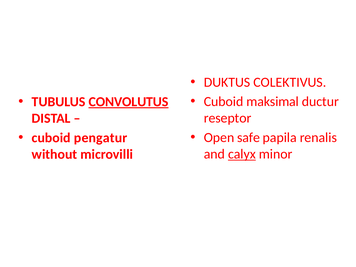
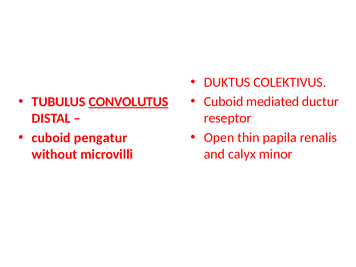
maksimal: maksimal -> mediated
safe: safe -> thin
calyx underline: present -> none
